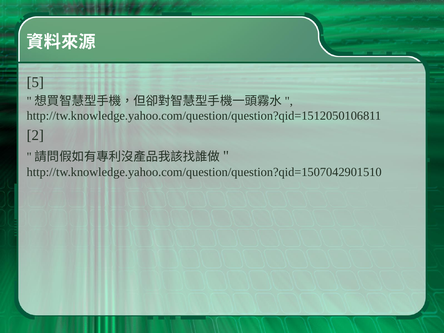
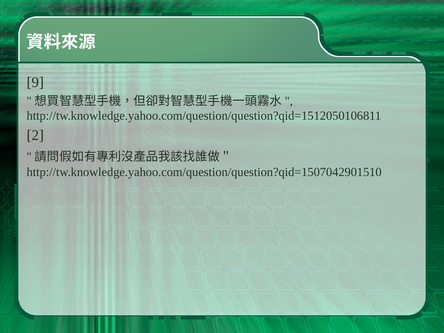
5: 5 -> 9
